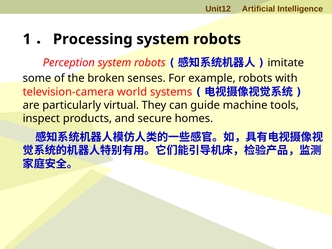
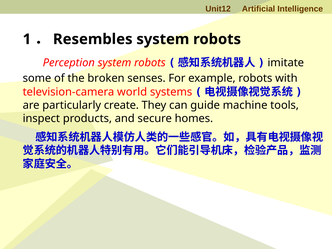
Processing: Processing -> Resembles
virtual: virtual -> create
